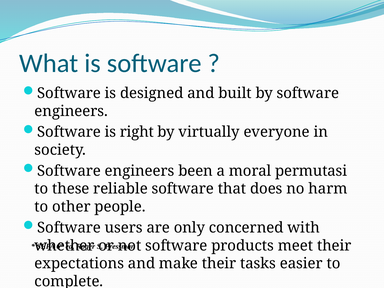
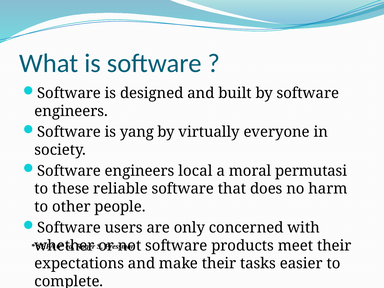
right: right -> yang
been: been -> local
